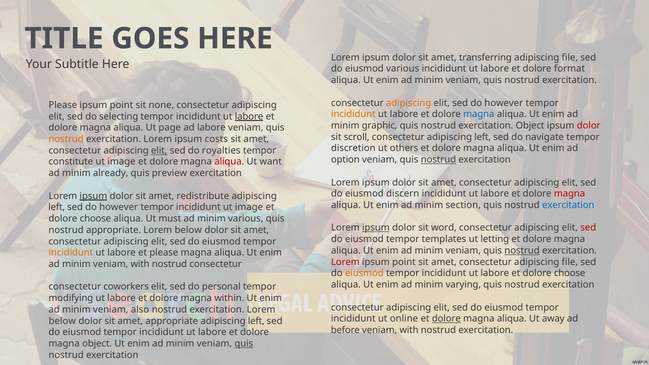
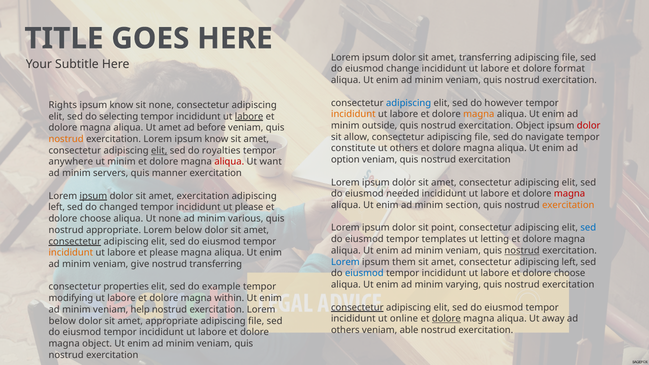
eiusmod various: various -> change
adipiscing at (409, 103) colour: orange -> blue
Please at (63, 105): Please -> Rights
point at (121, 105): point -> know
magna at (479, 114) colour: blue -> orange
graphic: graphic -> outside
Ut page: page -> amet
ad labore: labore -> before
scroll: scroll -> allow
consectetur adipiscing left: left -> file
Lorem ipsum costs: costs -> know
discretion: discretion -> constitute
nostrud at (438, 160) underline: present -> none
constitute: constitute -> anywhere
image at (121, 162): image -> minim
already: already -> servers
preview: preview -> manner
discern: discern -> needed
amet redistribute: redistribute -> exercitation
exercitation at (568, 205) colour: blue -> orange
however at (119, 207): however -> changed
incididunt ut image: image -> please
Ut must: must -> none
ipsum at (376, 228) underline: present -> none
word: word -> point
sed at (588, 228) colour: red -> blue
consectetur at (75, 241) underline: none -> present
Lorem at (345, 262) colour: red -> blue
point at (404, 262): point -> them
consectetur adipiscing file: file -> left
minim veniam with: with -> give
nostrud consectetur: consectetur -> transferring
eiusmod at (364, 273) colour: orange -> blue
coworkers: coworkers -> properties
personal: personal -> example
consectetur at (357, 307) underline: none -> present
also: also -> help
left at (256, 321): left -> file
before at (345, 330): before -> others
with at (409, 330): with -> able
quis at (244, 344) underline: present -> none
